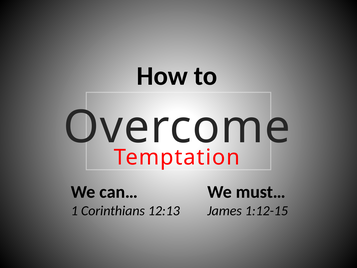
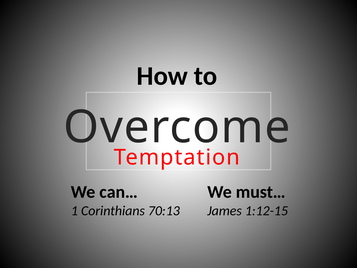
12:13: 12:13 -> 70:13
